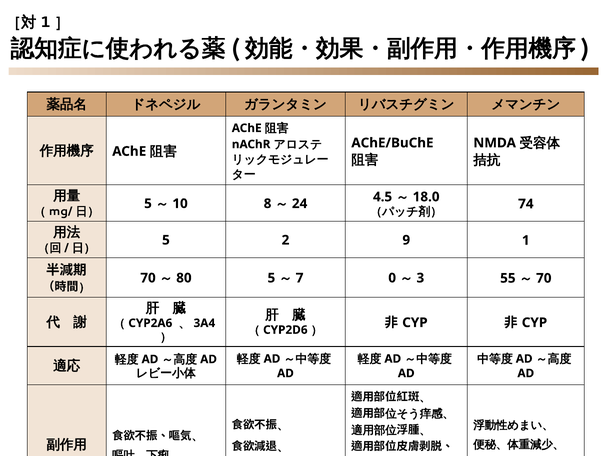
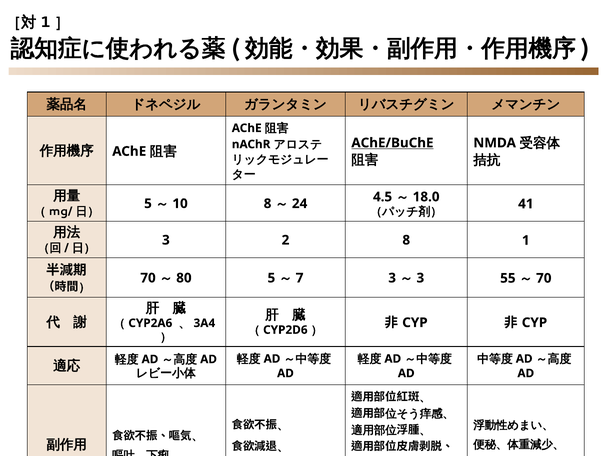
AChE/BuChE underline: none -> present
74: 74 -> 41
5 at (166, 240): 5 -> 3
2 9: 9 -> 8
0 at (392, 278): 0 -> 3
